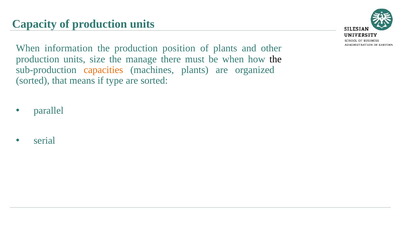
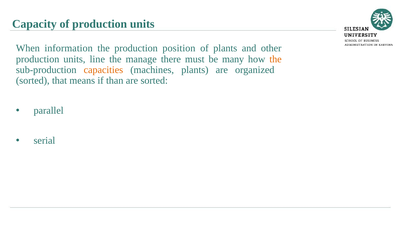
size: size -> line
be when: when -> many
the at (276, 59) colour: black -> orange
type: type -> than
